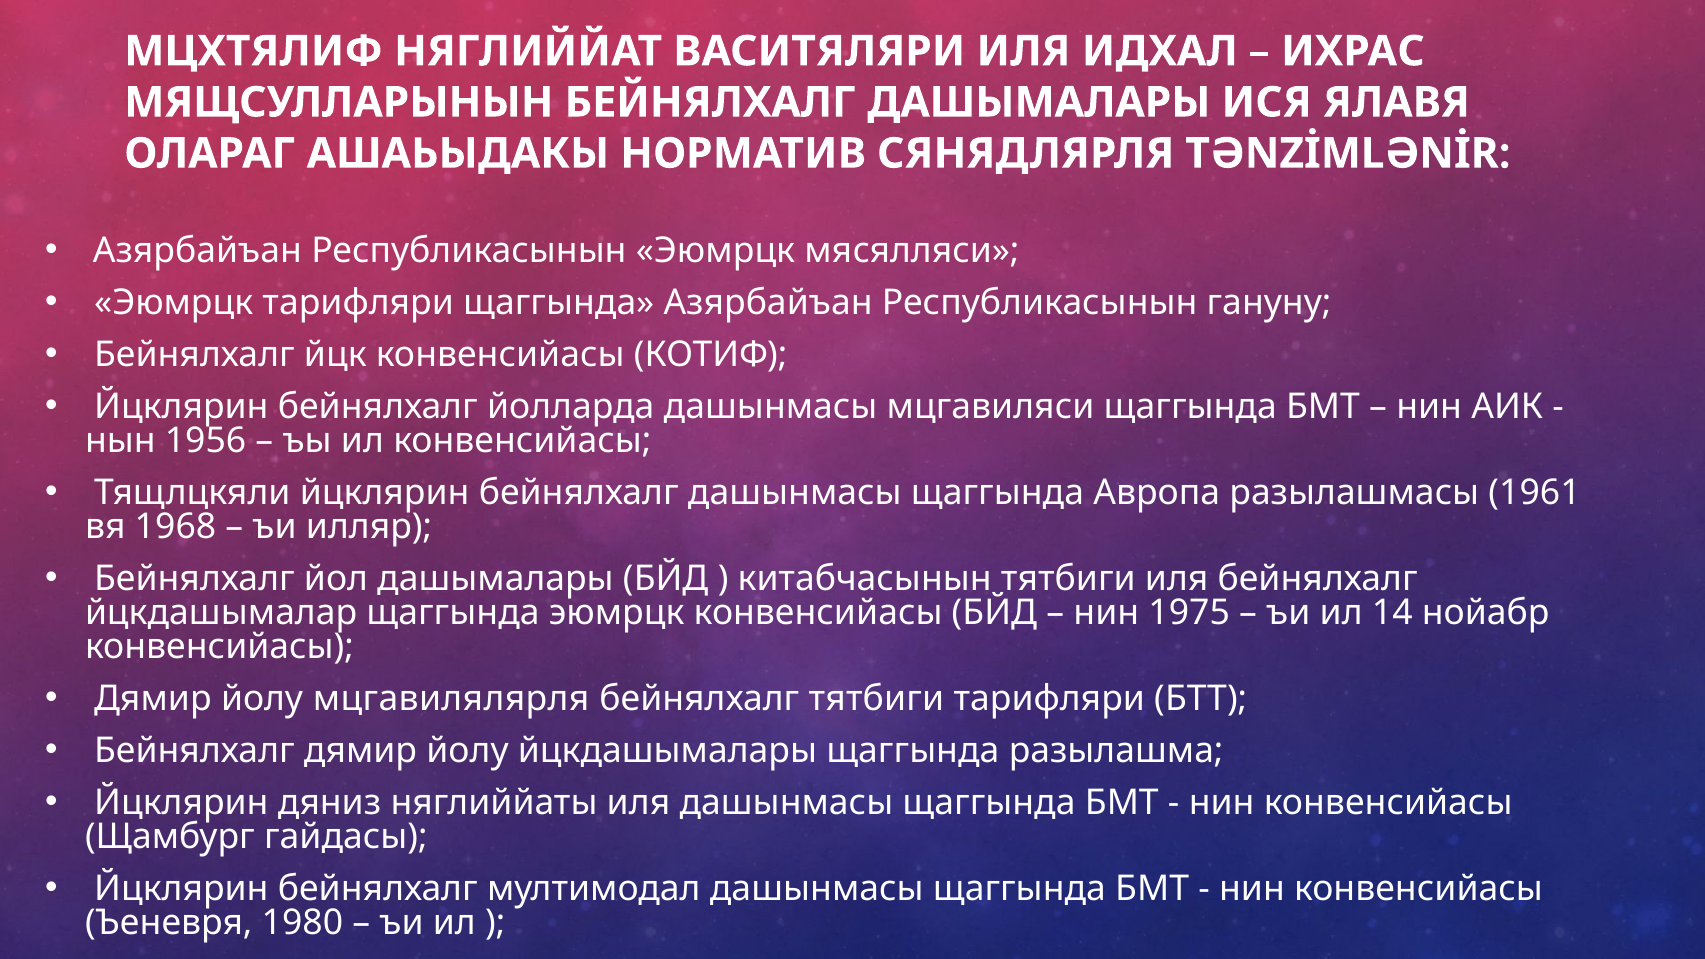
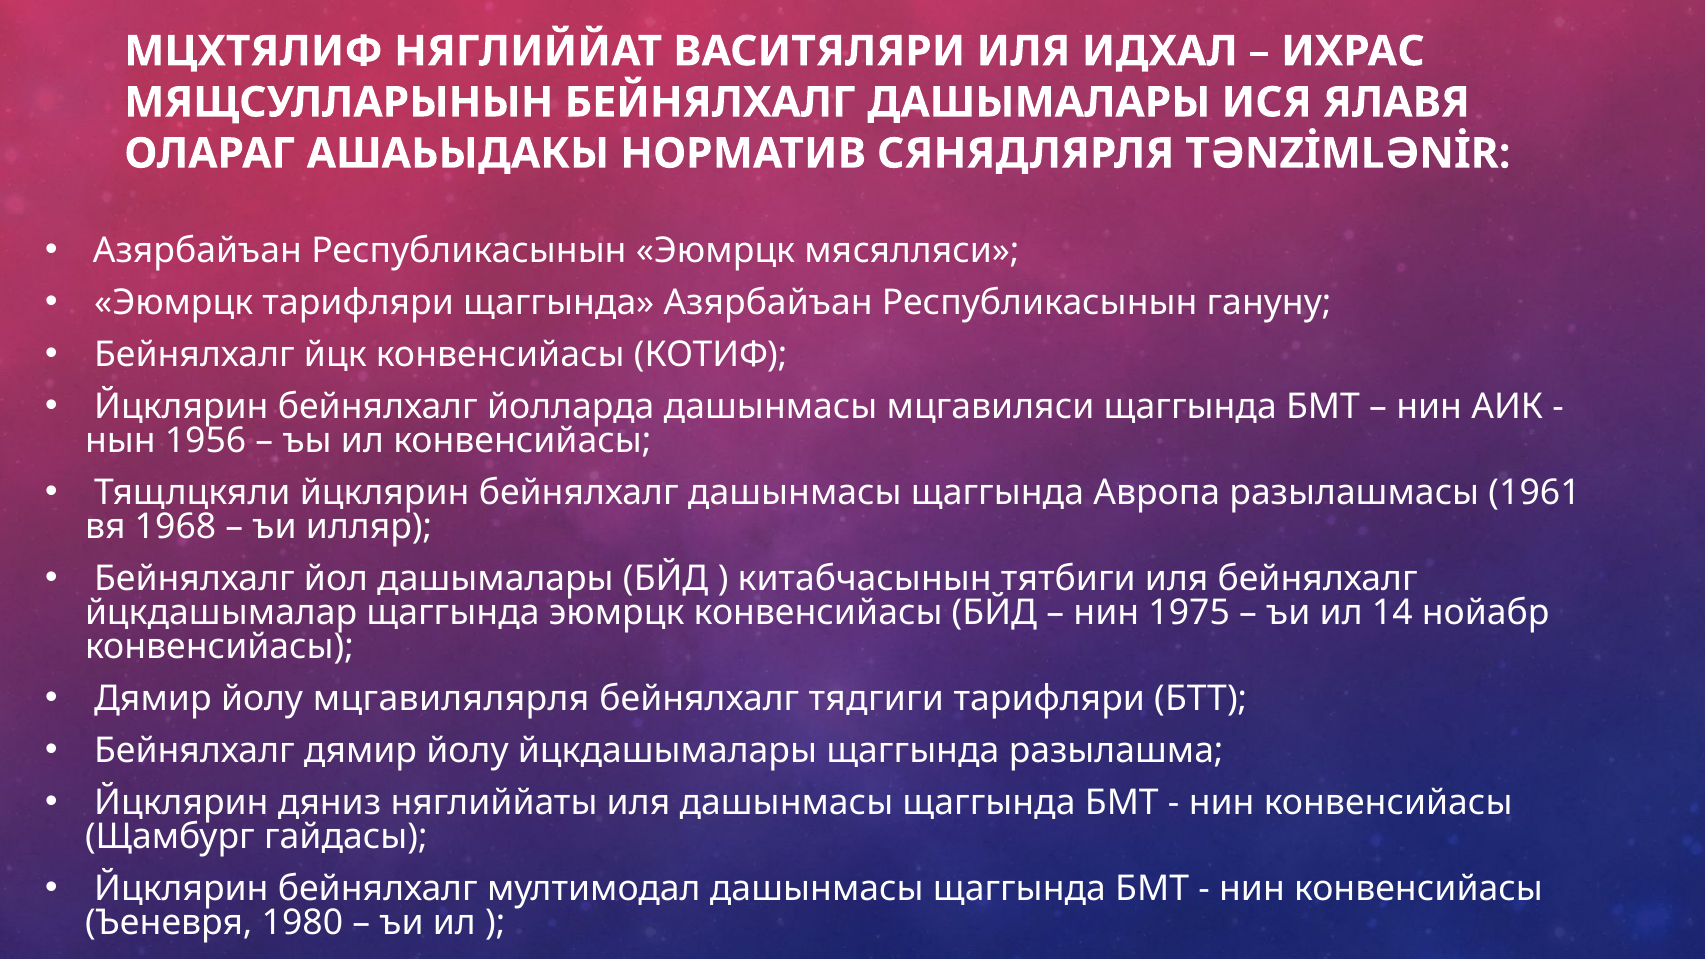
бейнялхалг тятбиги: тятбиги -> тядгиги
